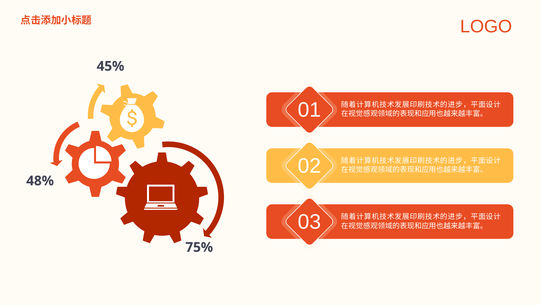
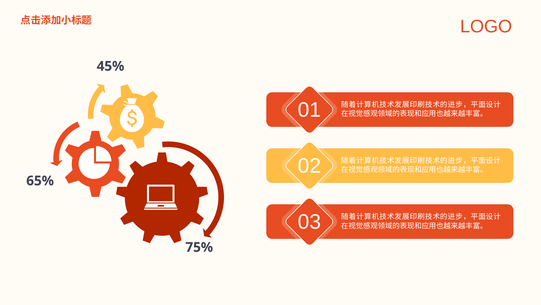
48%: 48% -> 65%
